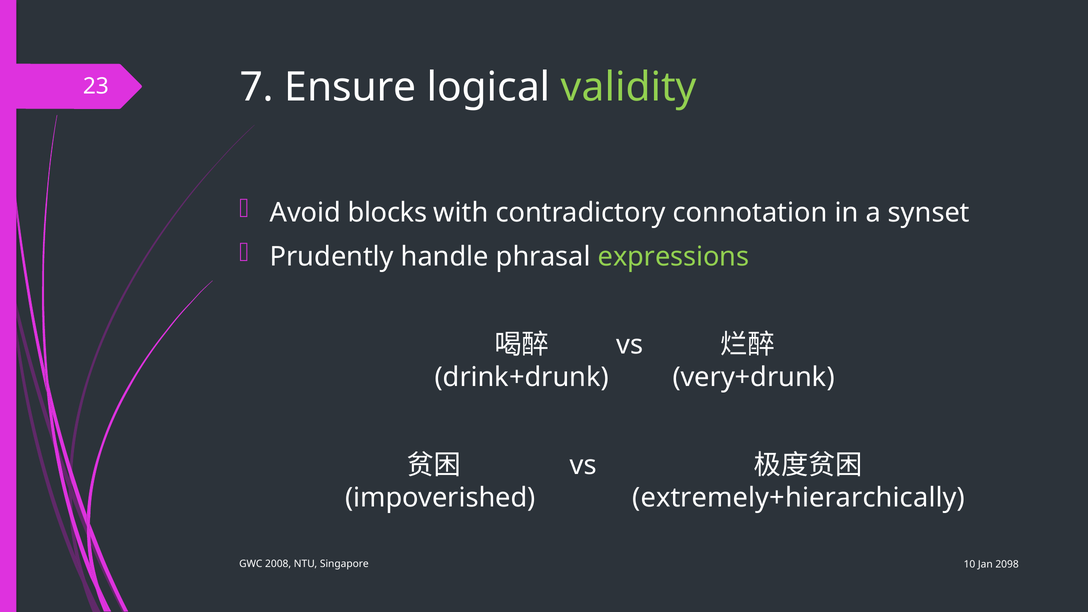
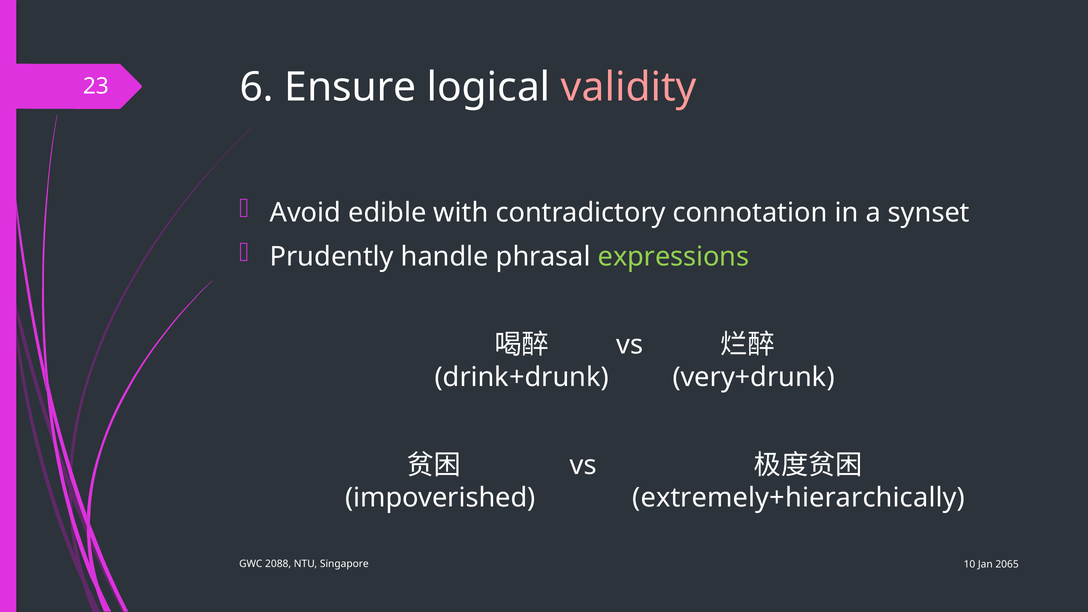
7: 7 -> 6
validity colour: light green -> pink
blocks: blocks -> edible
2008: 2008 -> 2088
2098: 2098 -> 2065
